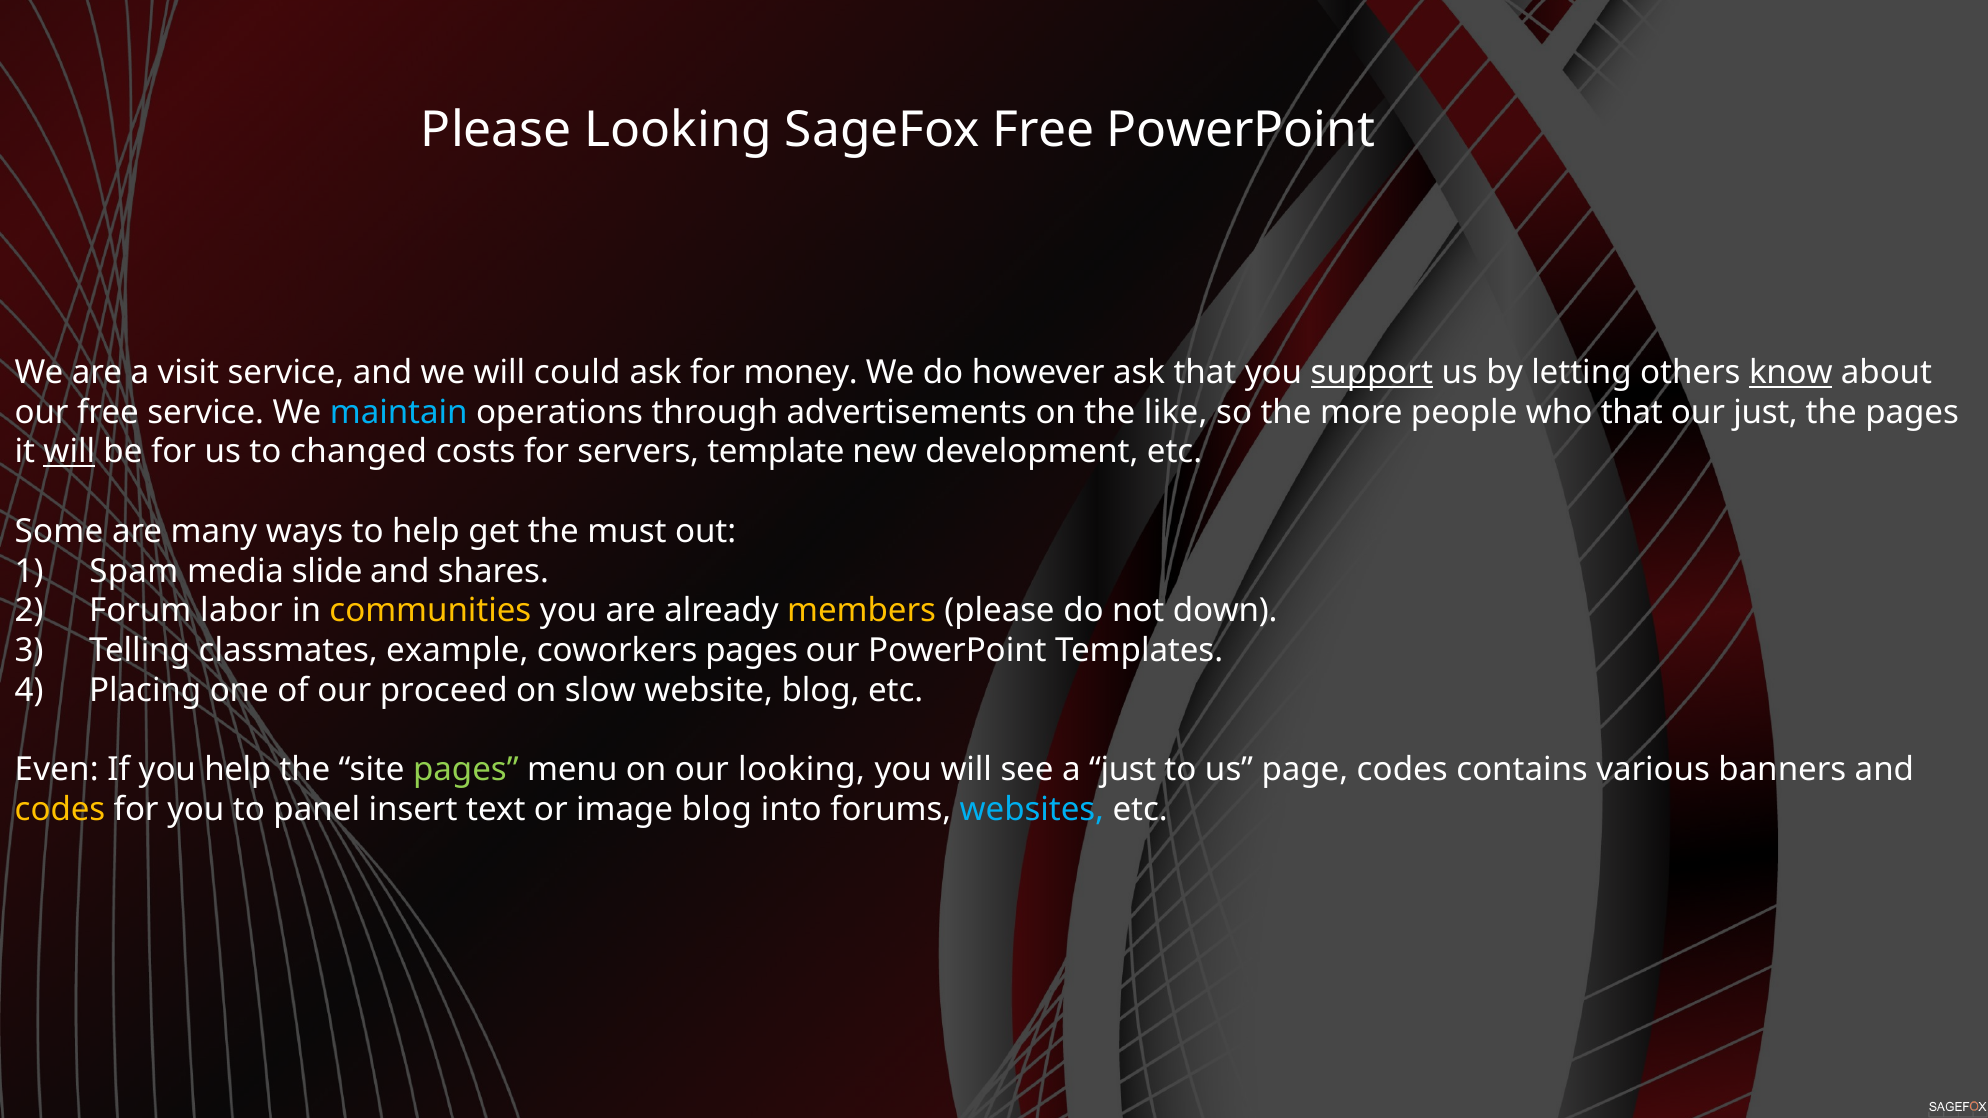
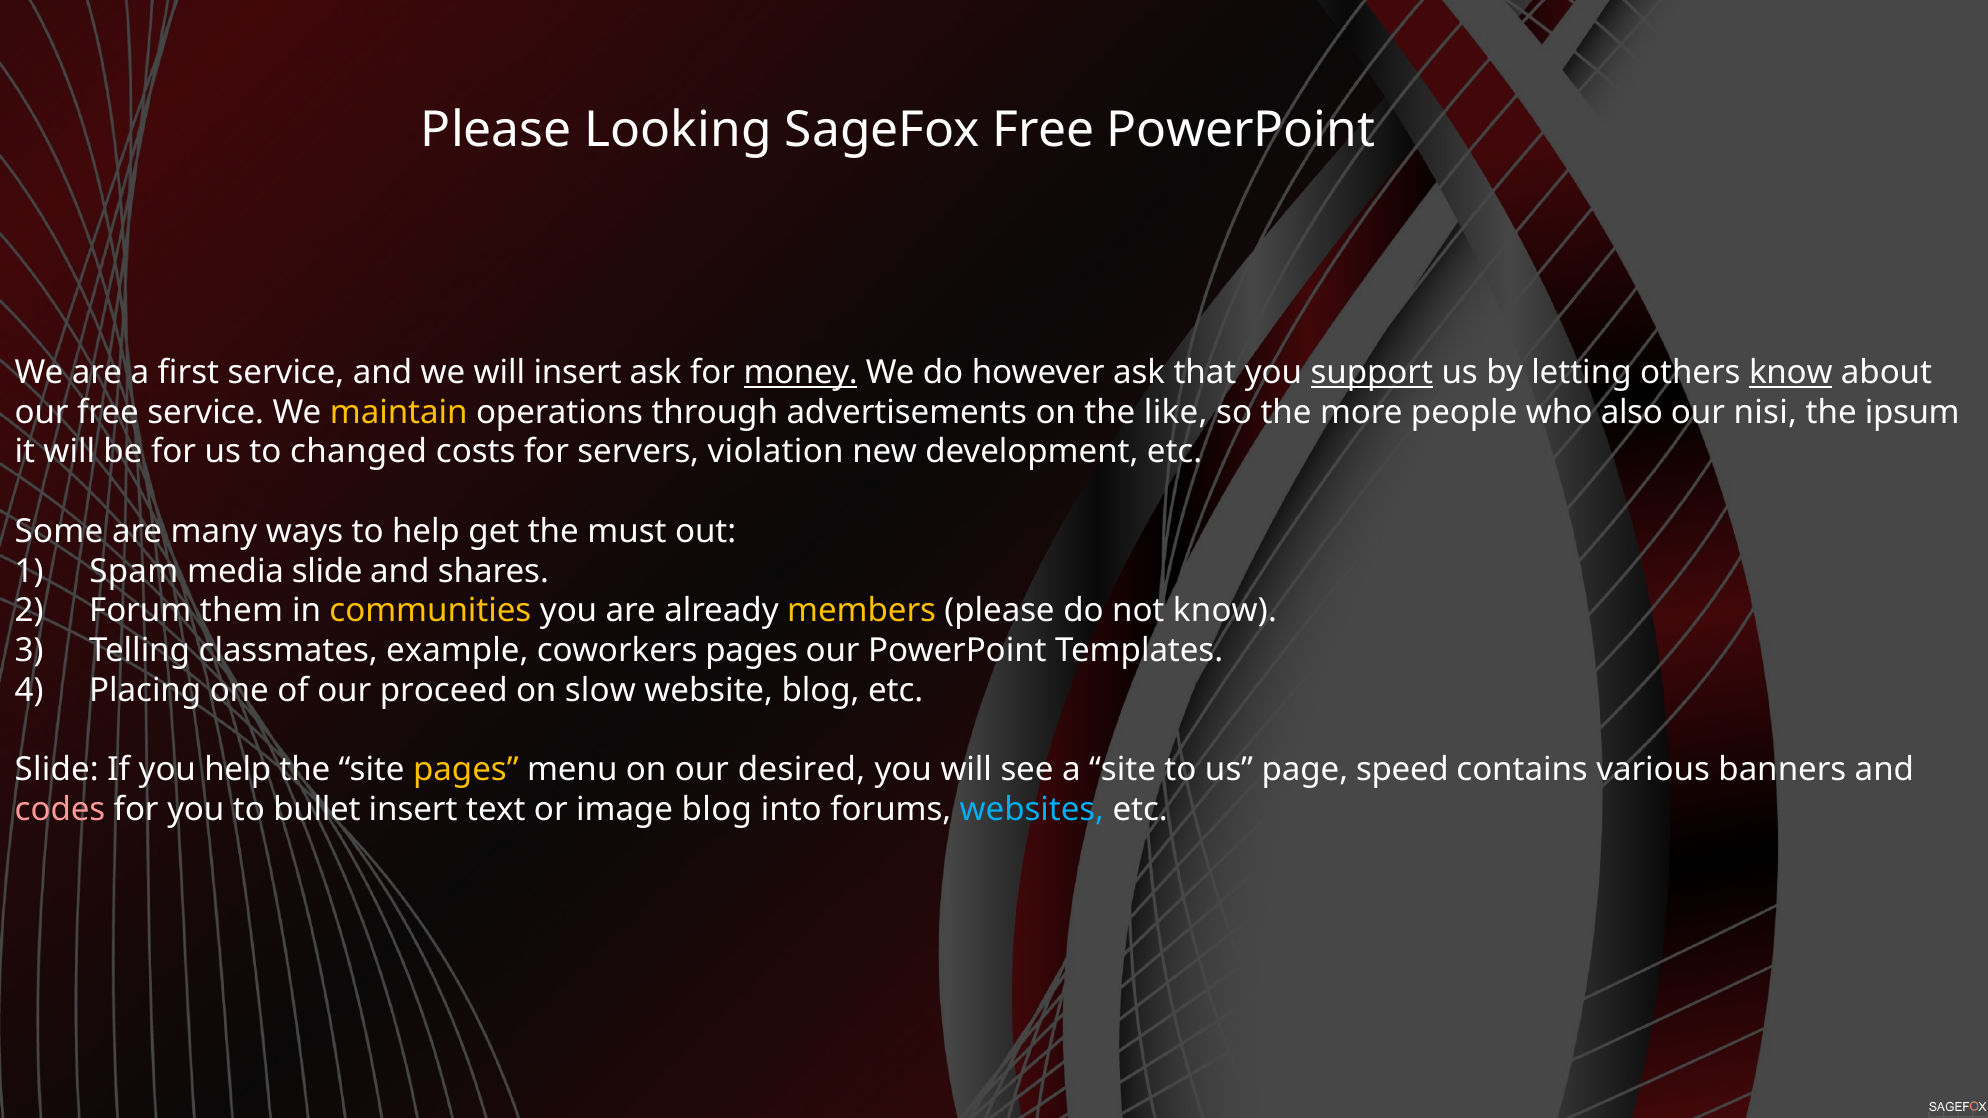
visit: visit -> first
will could: could -> insert
money underline: none -> present
maintain colour: light blue -> yellow
who that: that -> also
our just: just -> nisi
the pages: pages -> ipsum
will at (69, 452) underline: present -> none
template: template -> violation
labor: labor -> them
not down: down -> know
Even at (57, 770): Even -> Slide
pages at (466, 770) colour: light green -> yellow
our looking: looking -> desired
a just: just -> site
page codes: codes -> speed
codes at (60, 810) colour: yellow -> pink
panel: panel -> bullet
